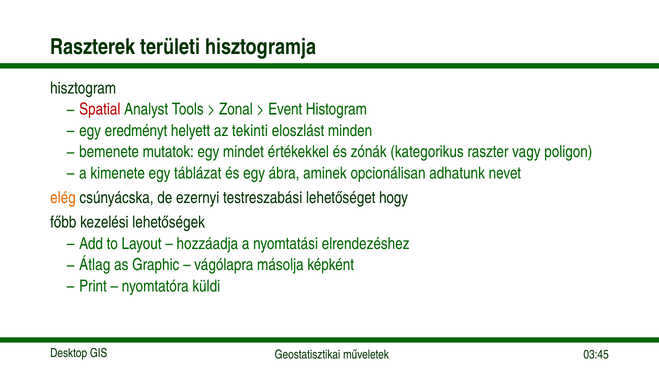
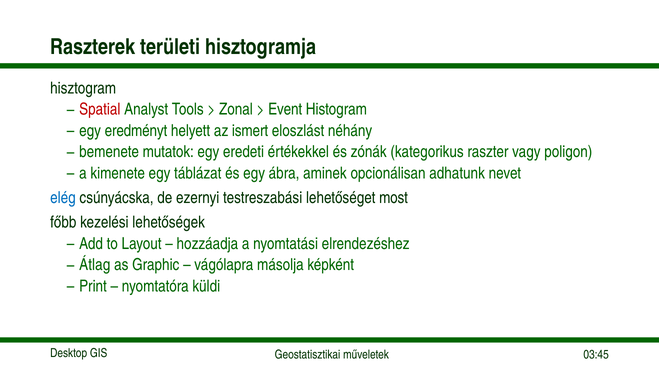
tekinti: tekinti -> ismert
minden: minden -> néhány
mindet: mindet -> eredeti
elég colour: orange -> blue
hogy: hogy -> most
